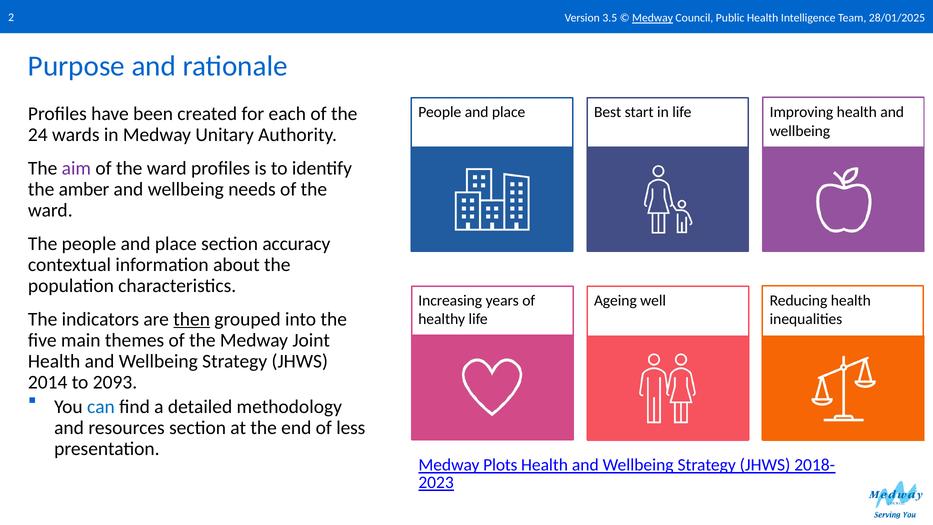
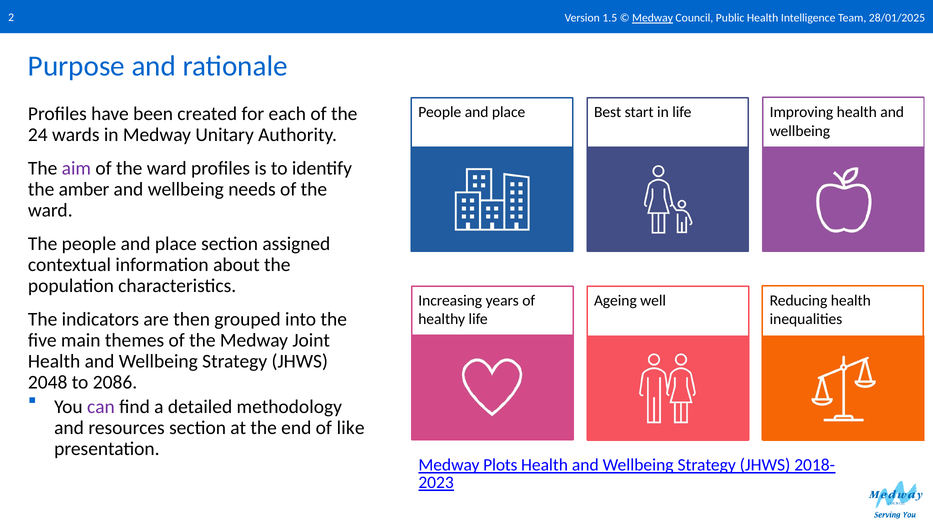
3.5: 3.5 -> 1.5
accuracy: accuracy -> assigned
then underline: present -> none
2014: 2014 -> 2048
2093: 2093 -> 2086
can colour: blue -> purple
less: less -> like
